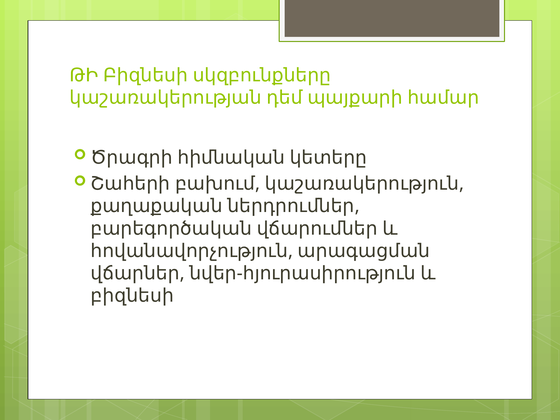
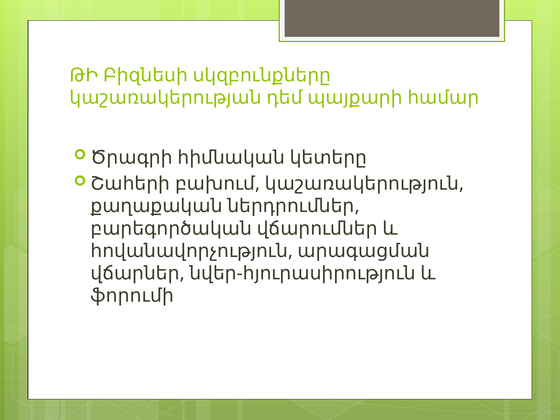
բիզնեսի at (132, 296): բիզնեսի -> ֆորումի
